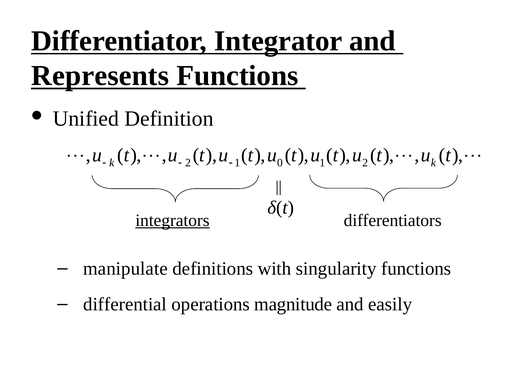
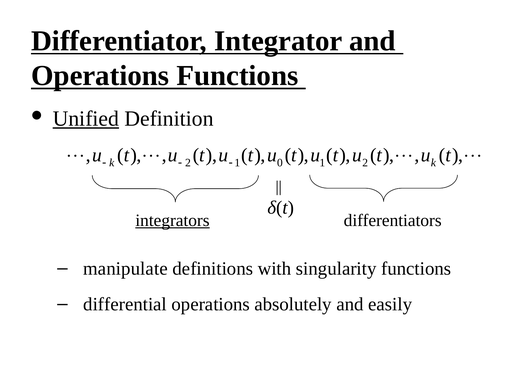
Represents at (100, 76): Represents -> Operations
Unified underline: none -> present
magnitude: magnitude -> absolutely
